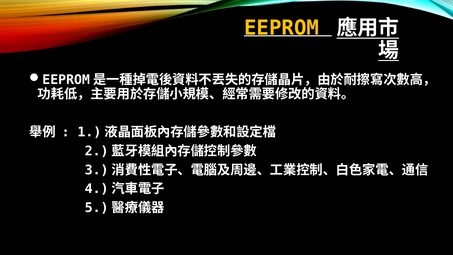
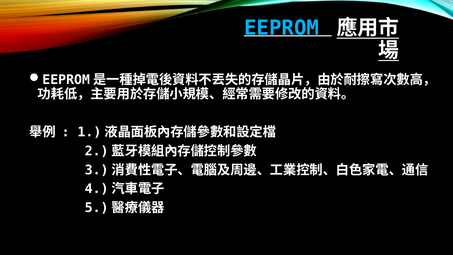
EEPROM colour: yellow -> light blue
